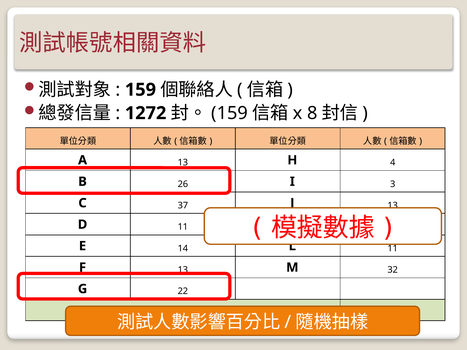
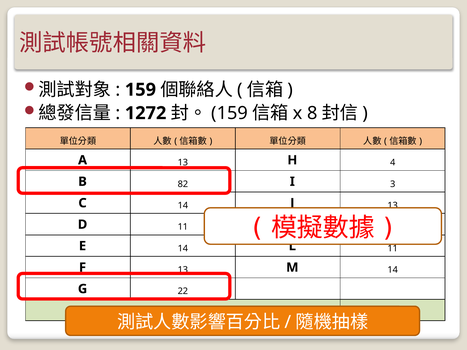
26: 26 -> 82
C 37: 37 -> 14
M 32: 32 -> 14
